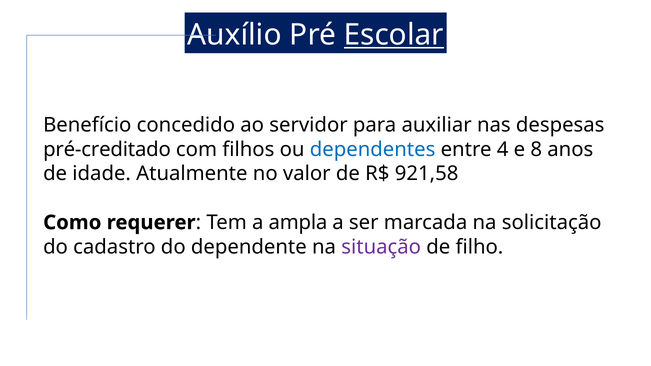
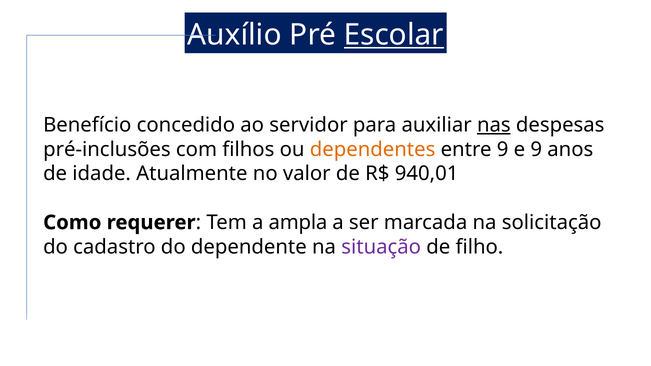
nas underline: none -> present
pré-creditado: pré-creditado -> pré-inclusões
dependentes colour: blue -> orange
entre 4: 4 -> 9
e 8: 8 -> 9
921,58: 921,58 -> 940,01
